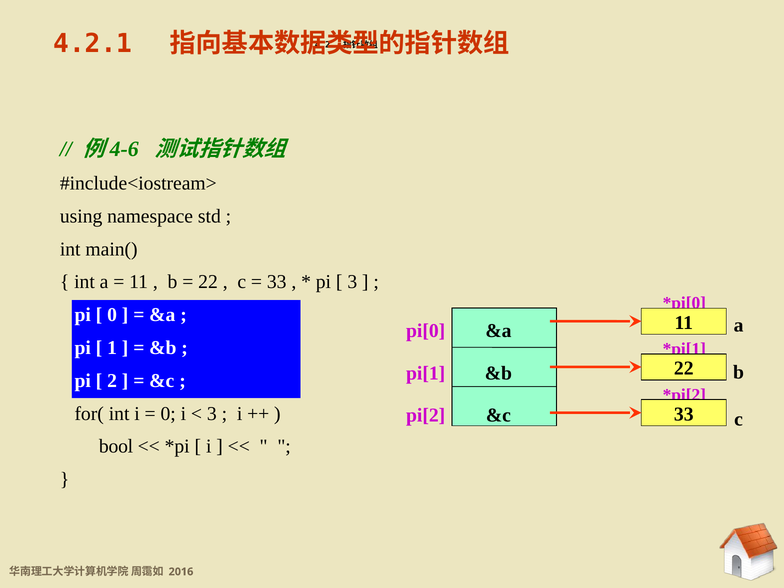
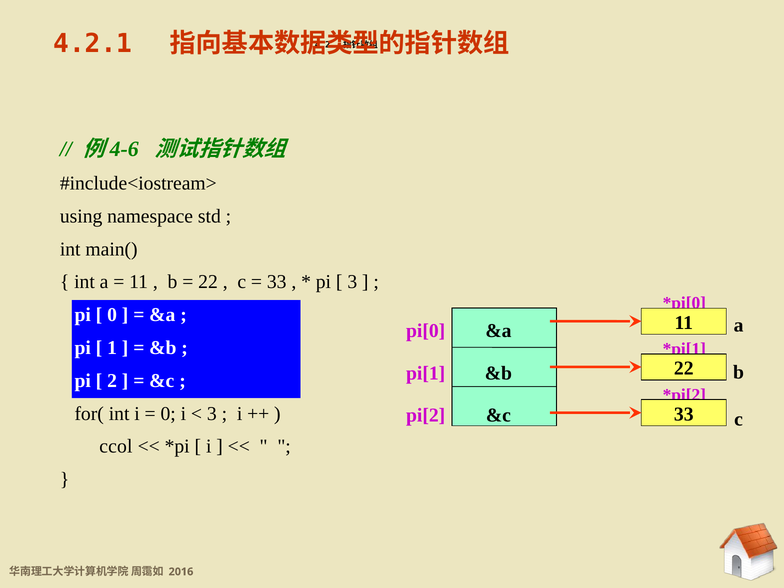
bool: bool -> ccol
